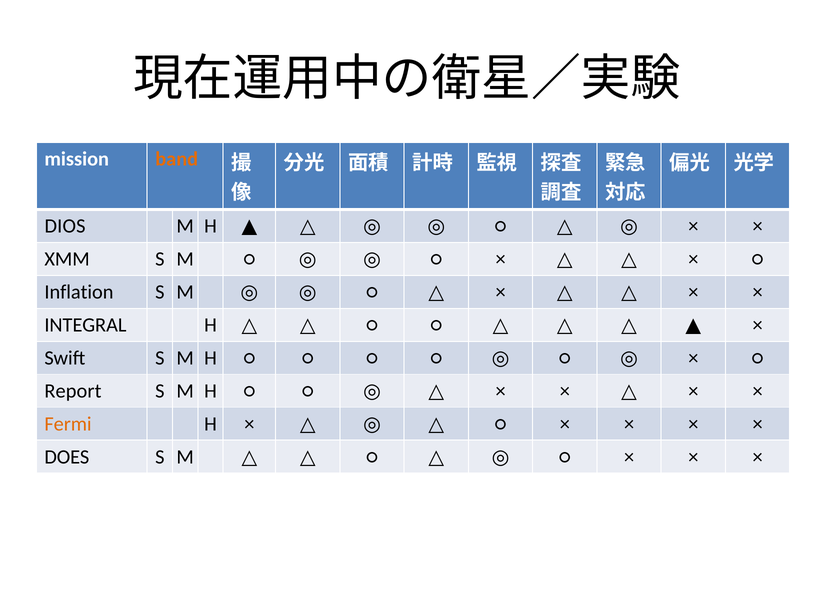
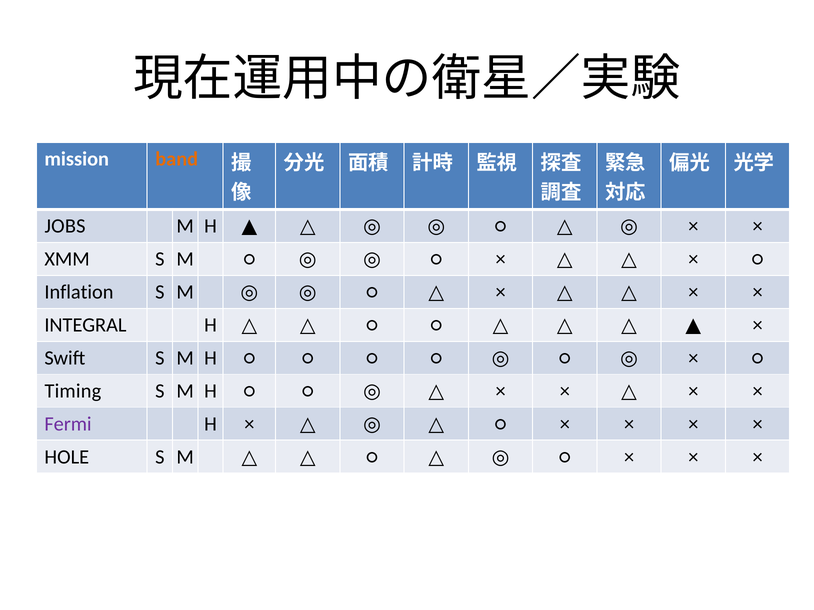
DIOS: DIOS -> JOBS
Report: Report -> Timing
Fermi colour: orange -> purple
DOES: DOES -> HOLE
